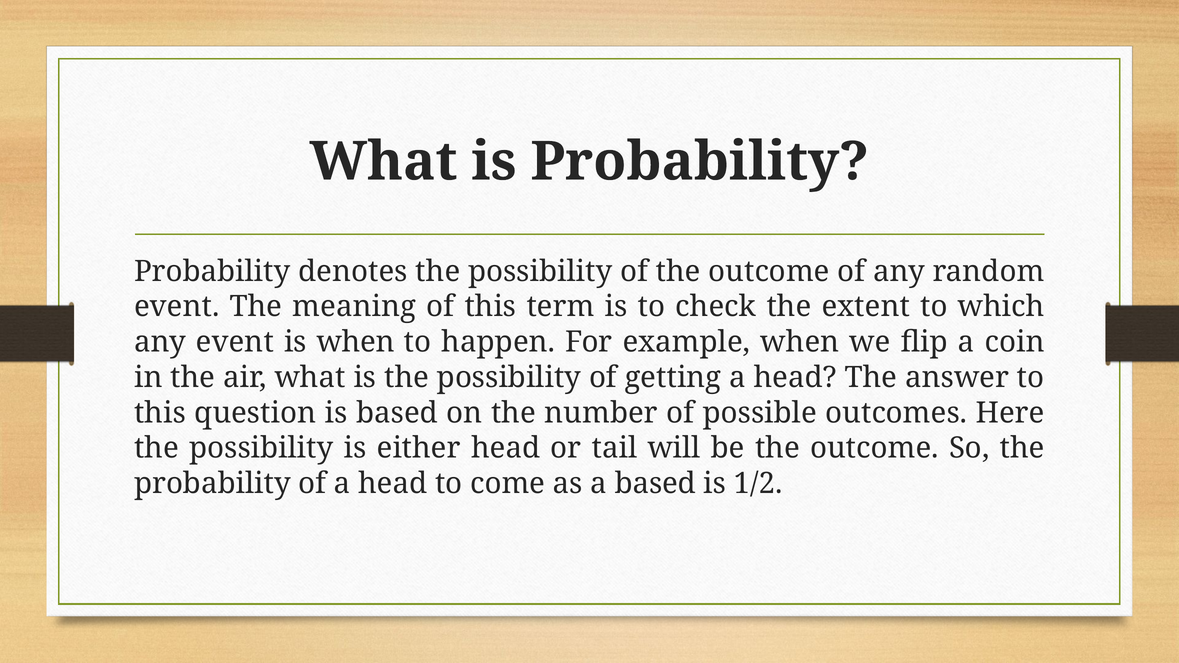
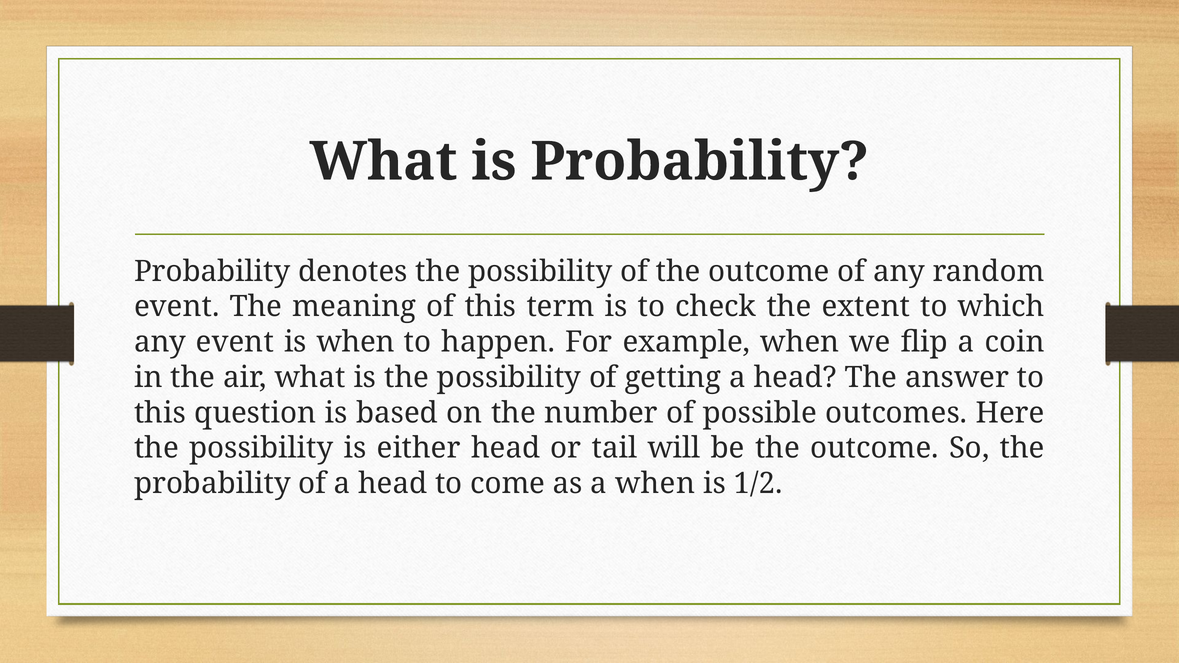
a based: based -> when
